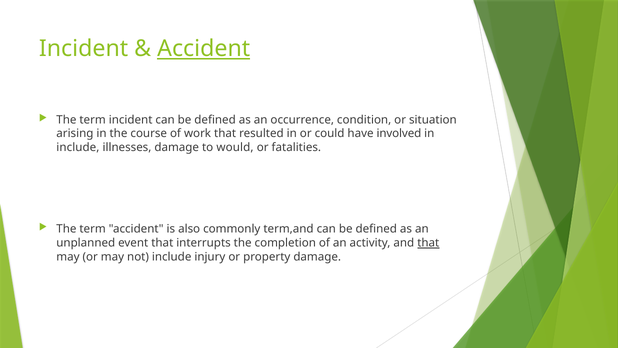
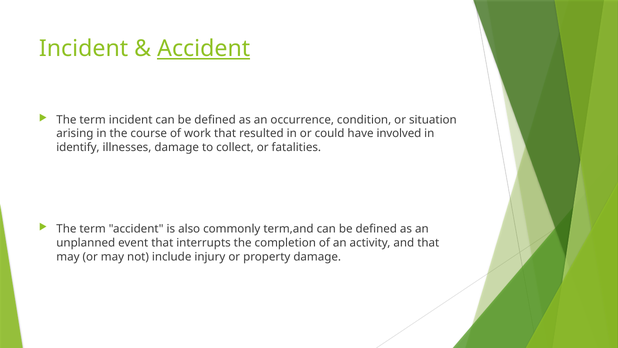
include at (78, 147): include -> identify
would: would -> collect
that at (428, 243) underline: present -> none
